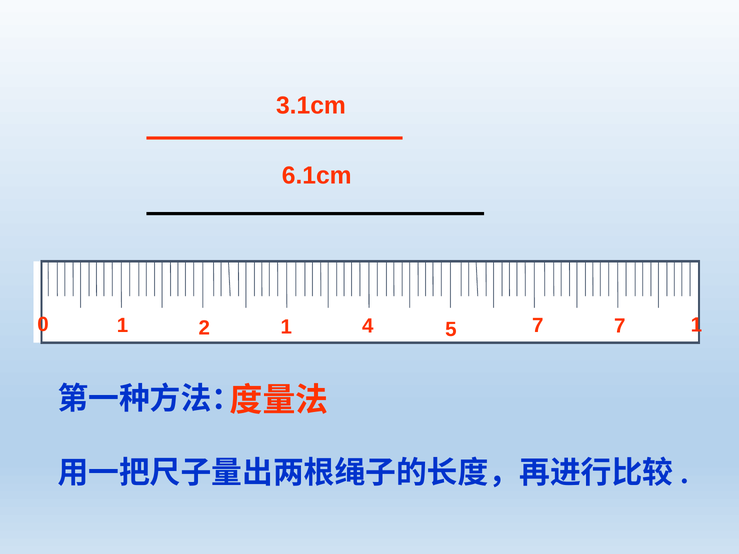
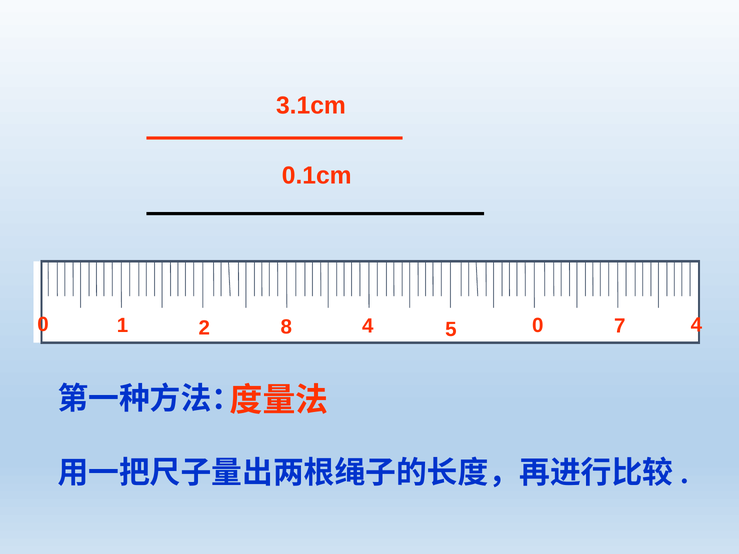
6.1cm: 6.1cm -> 0.1cm
2 1: 1 -> 8
7 at (538, 325): 7 -> 0
7 1: 1 -> 4
